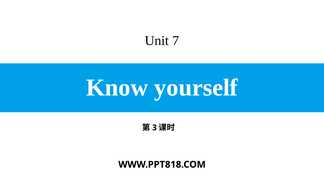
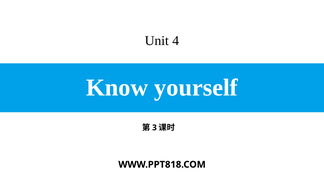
7: 7 -> 4
